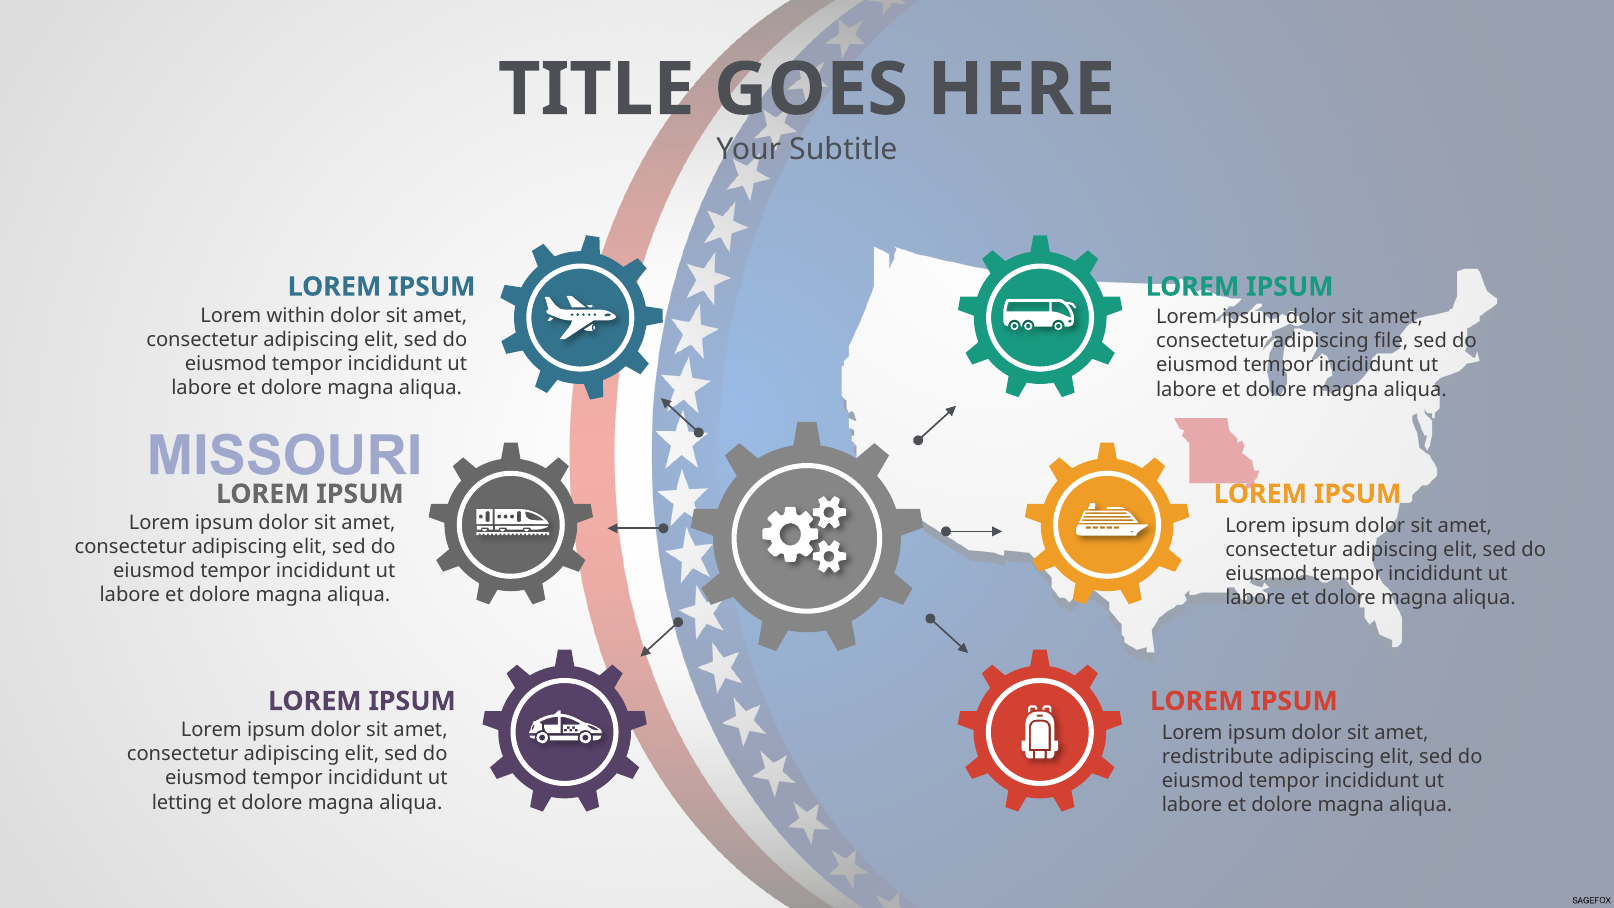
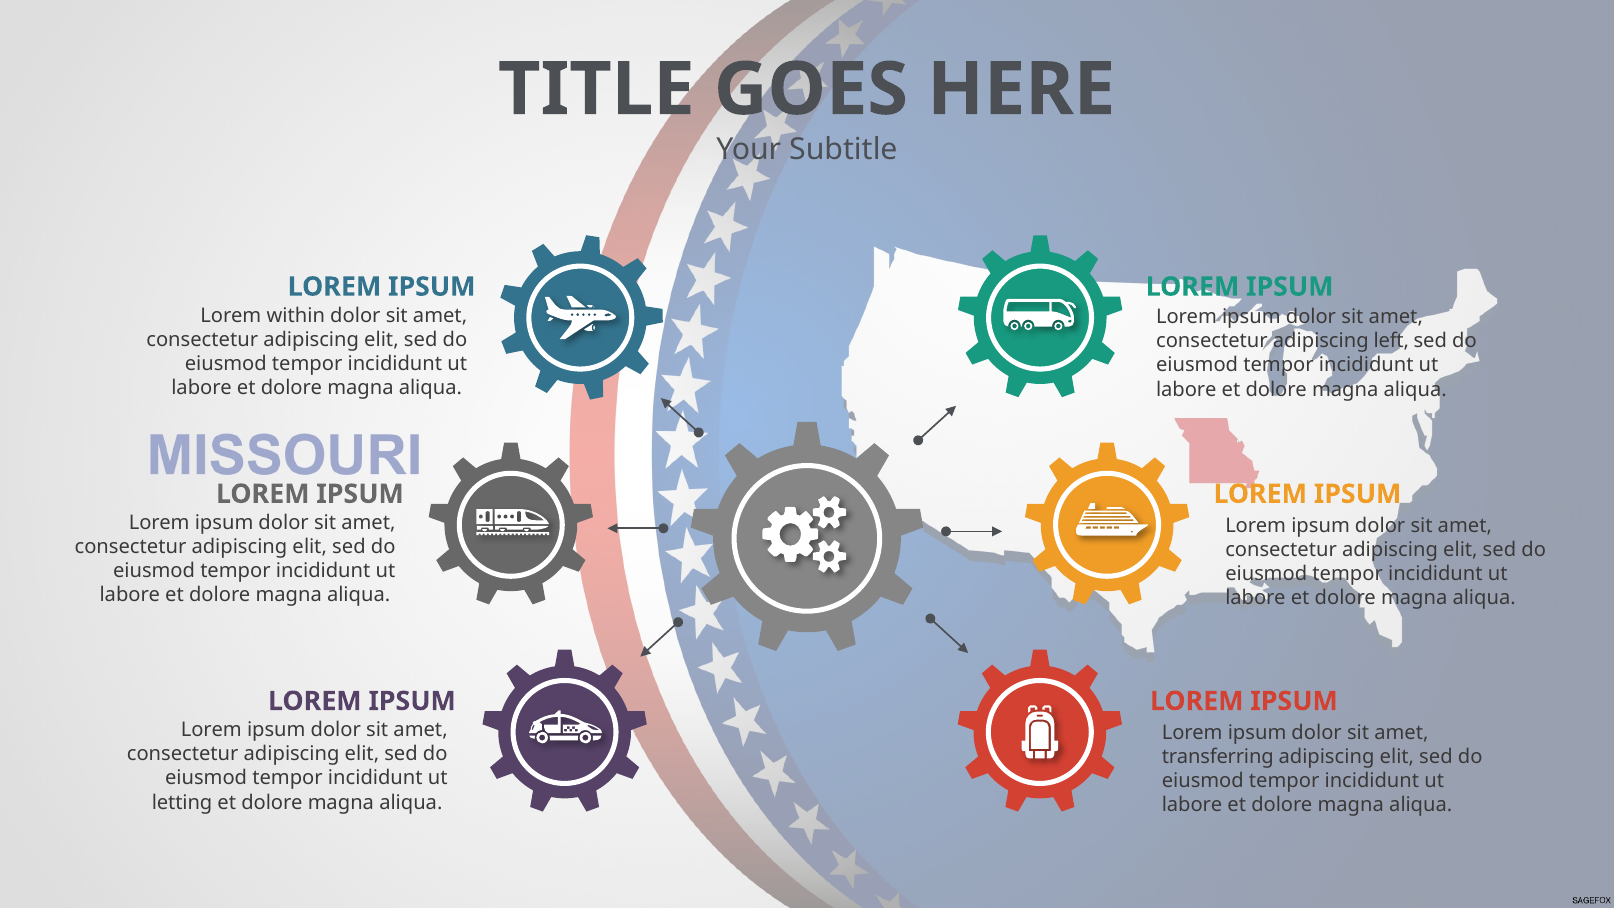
file: file -> left
redistribute: redistribute -> transferring
